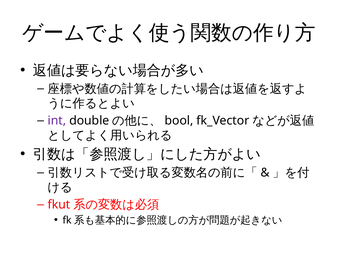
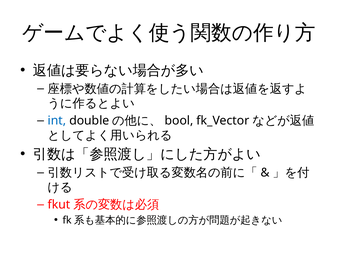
int colour: purple -> blue
